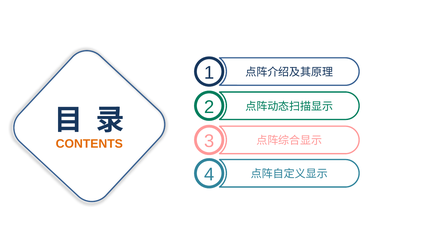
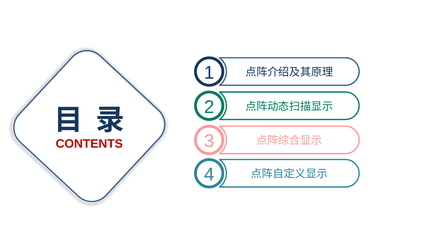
CONTENTS colour: orange -> red
